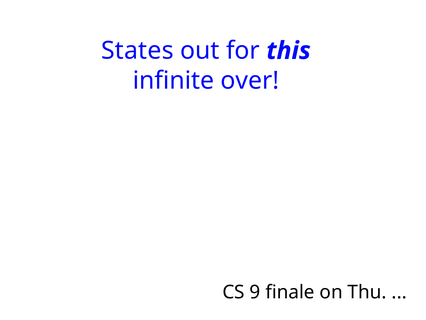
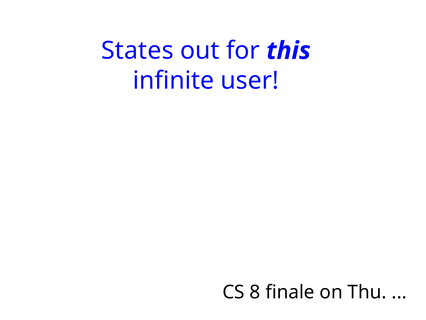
over: over -> user
9: 9 -> 8
